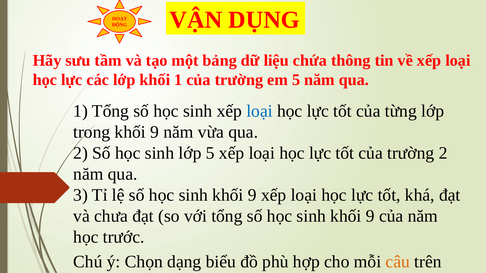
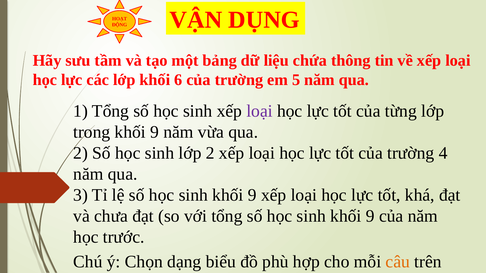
khối 1: 1 -> 6
loại at (260, 111) colour: blue -> purple
lớp 5: 5 -> 2
trường 2: 2 -> 4
